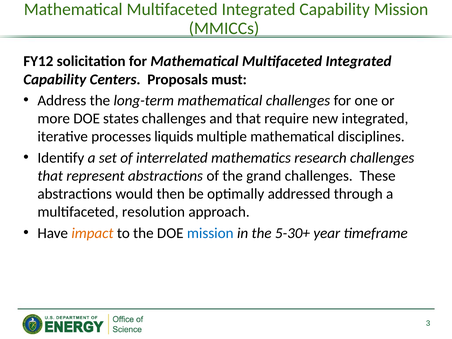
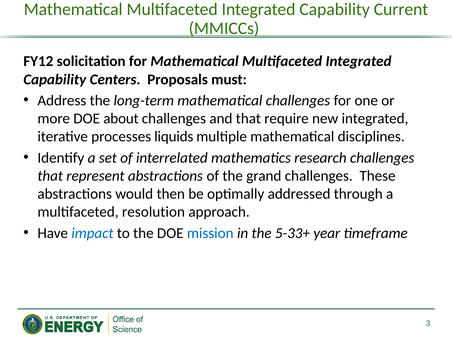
Capability Mission: Mission -> Current
states: states -> about
impact colour: orange -> blue
5-30+: 5-30+ -> 5-33+
